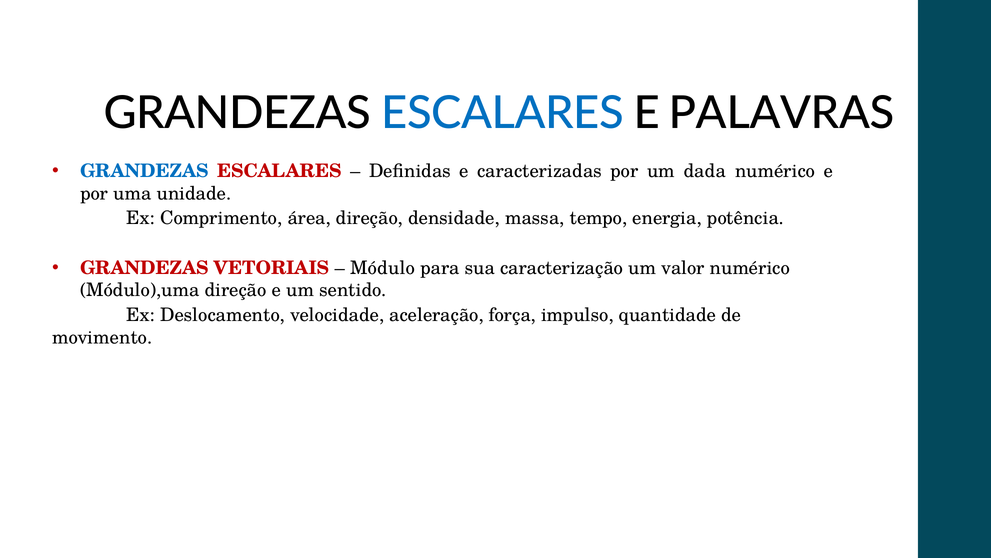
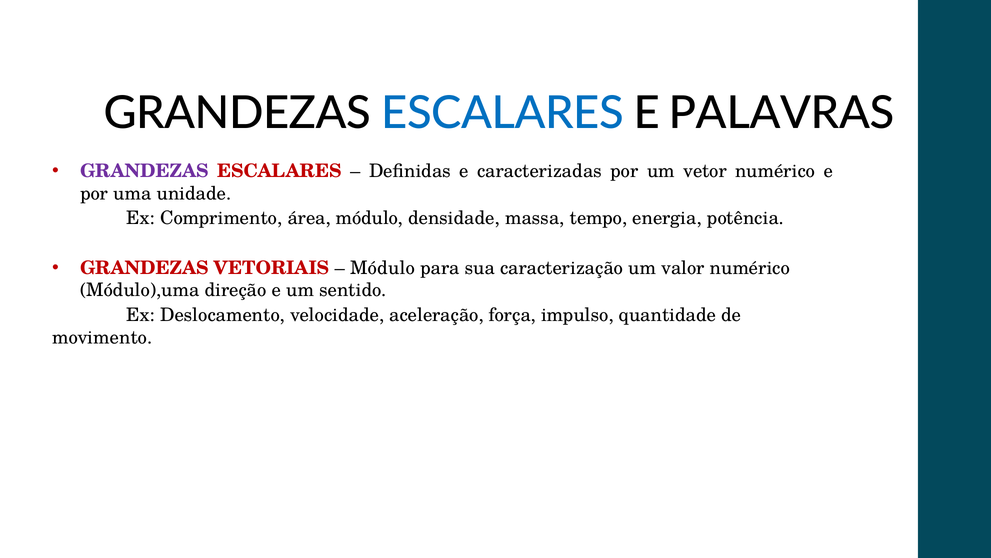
GRANDEZAS at (144, 171) colour: blue -> purple
dada: dada -> vetor
área direção: direção -> módulo
